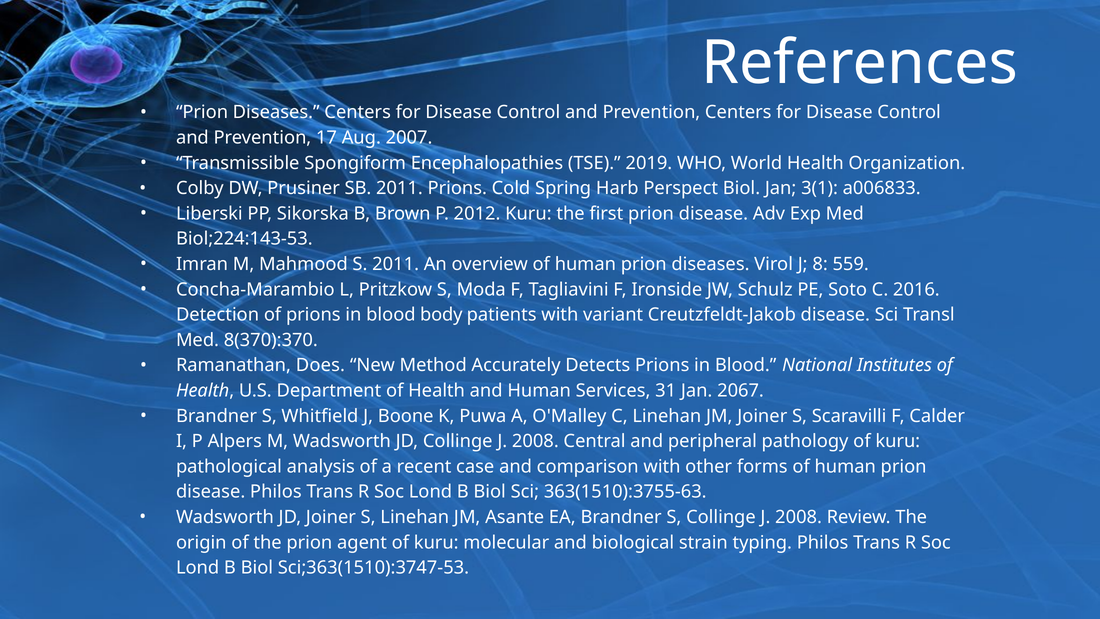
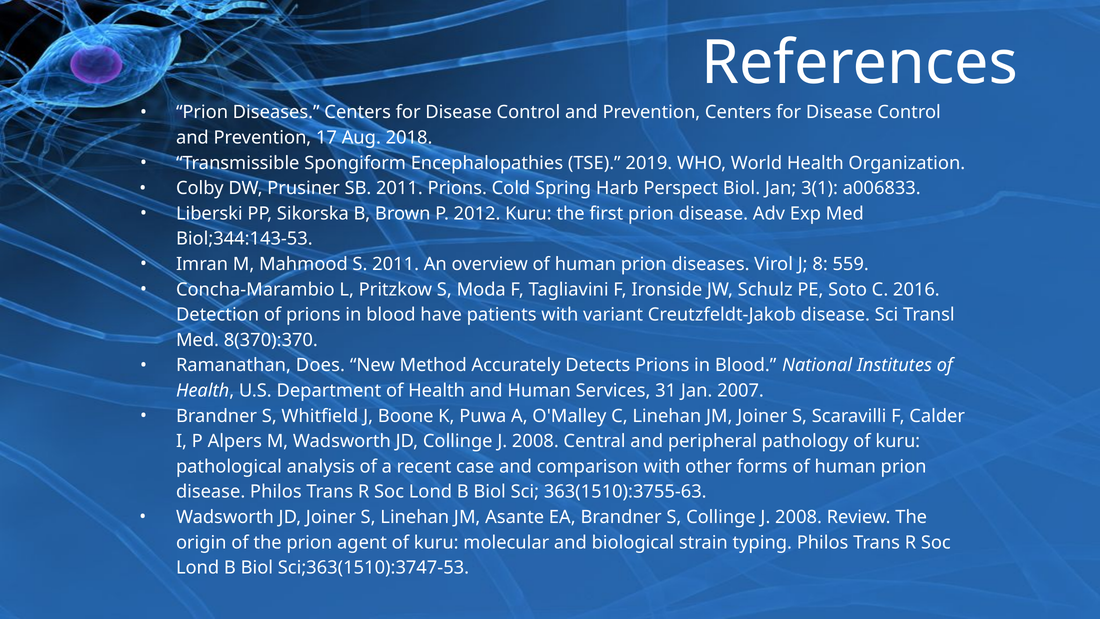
2007: 2007 -> 2018
Biol;224:143-53: Biol;224:143-53 -> Biol;344:143-53
body: body -> have
2067: 2067 -> 2007
